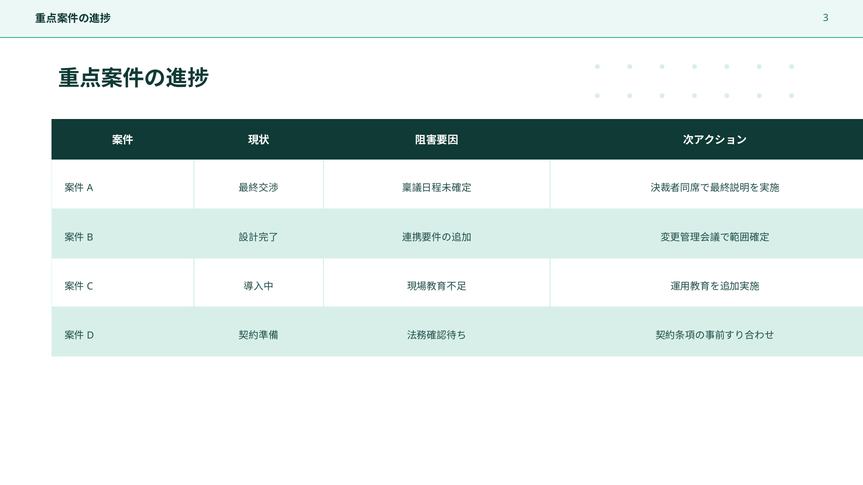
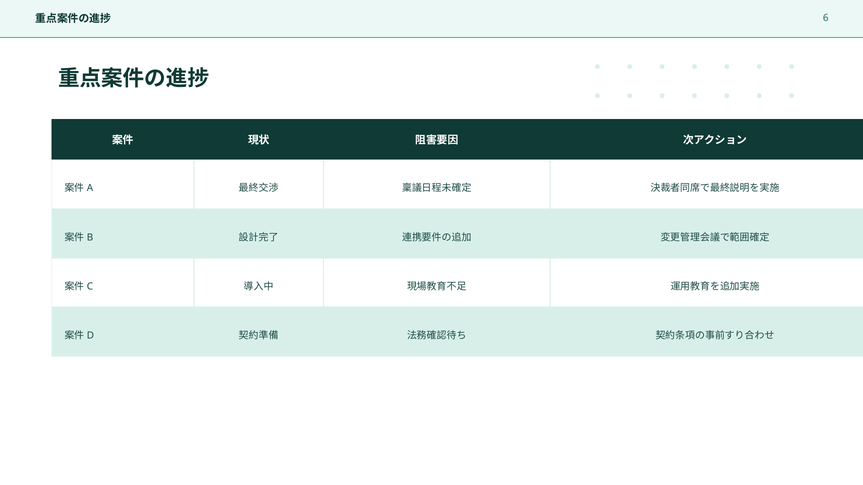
3: 3 -> 6
